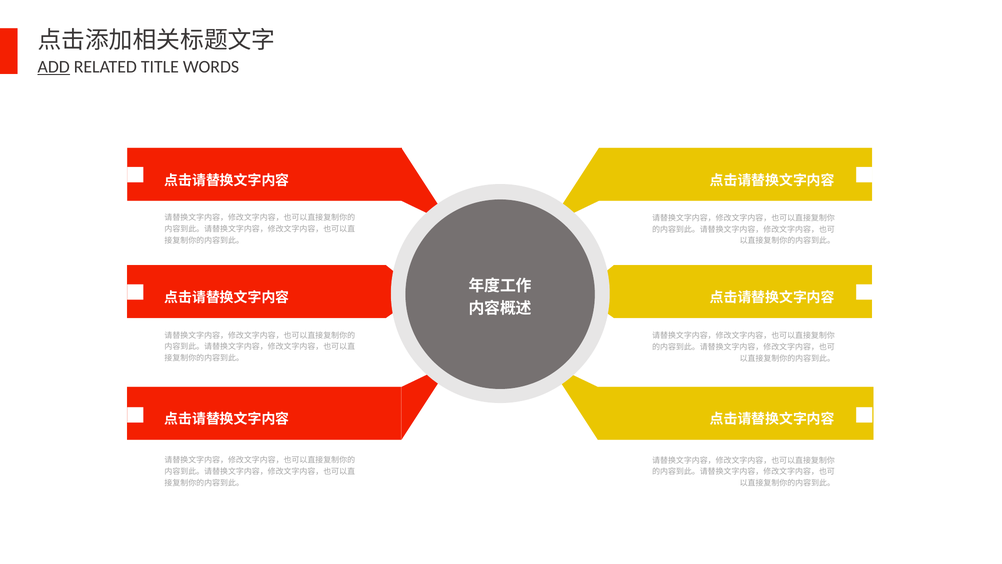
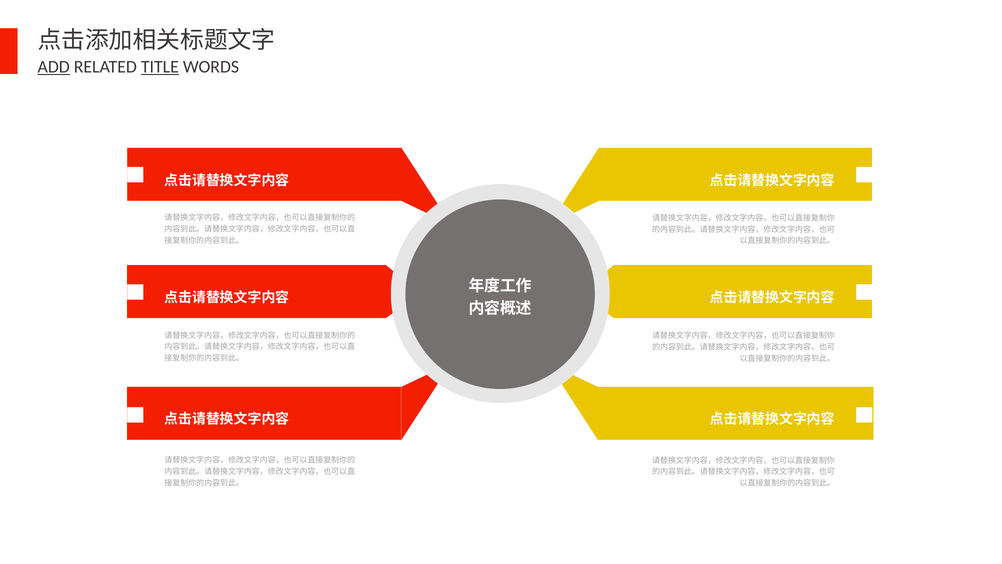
TITLE underline: none -> present
